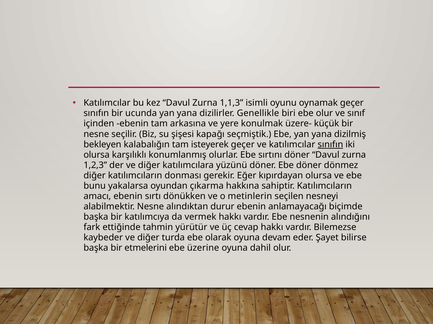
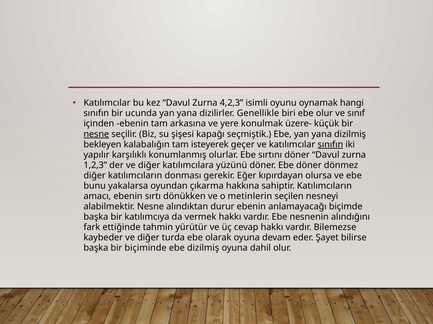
1,1,3: 1,1,3 -> 4,2,3
oynamak geçer: geçer -> hangi
nesne at (96, 134) underline: none -> present
olursa at (97, 155): olursa -> yapılır
etmelerini: etmelerini -> biçiminde
ebe üzerine: üzerine -> dizilmiş
